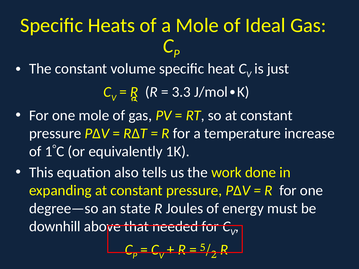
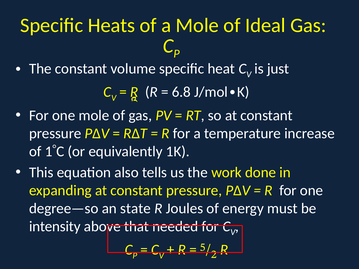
3.3: 3.3 -> 6.8
downhill: downhill -> intensity
